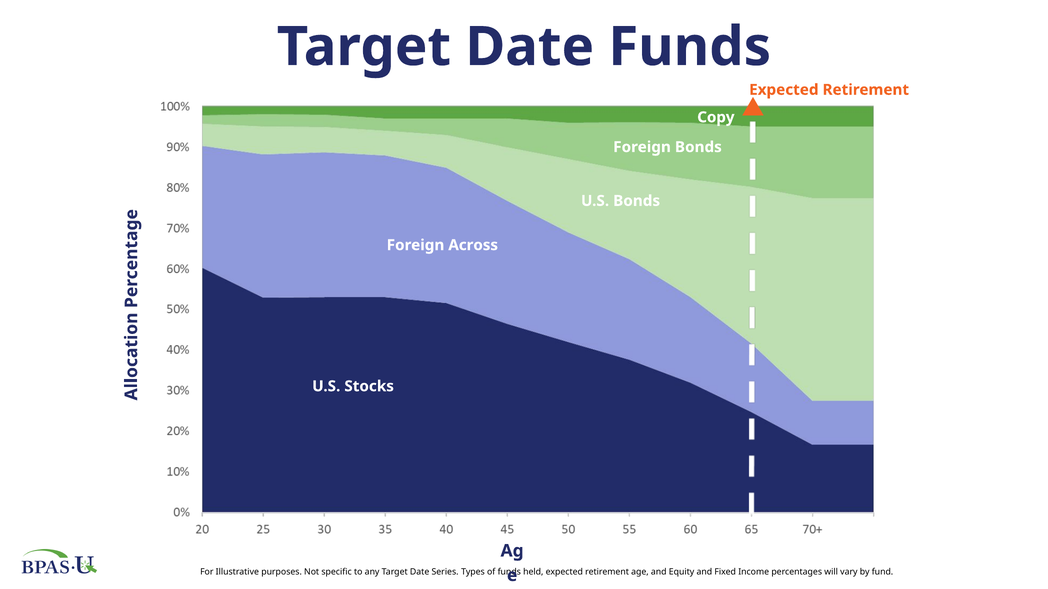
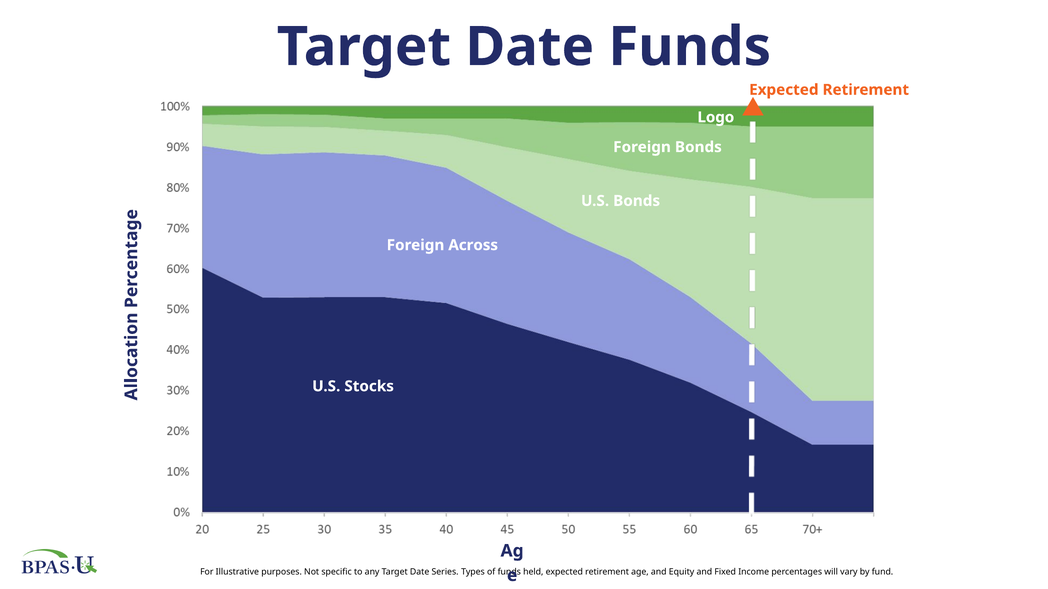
Copy: Copy -> Logo
